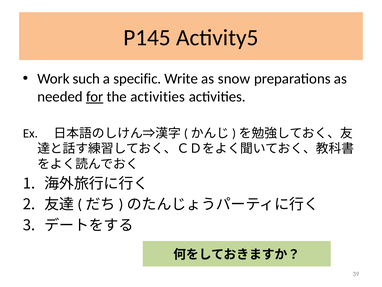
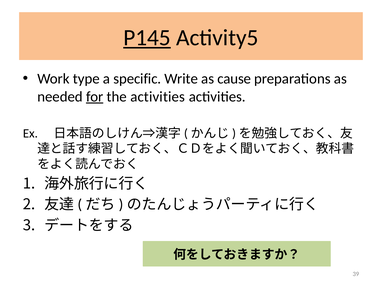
P145 underline: none -> present
such: such -> type
snow: snow -> cause
